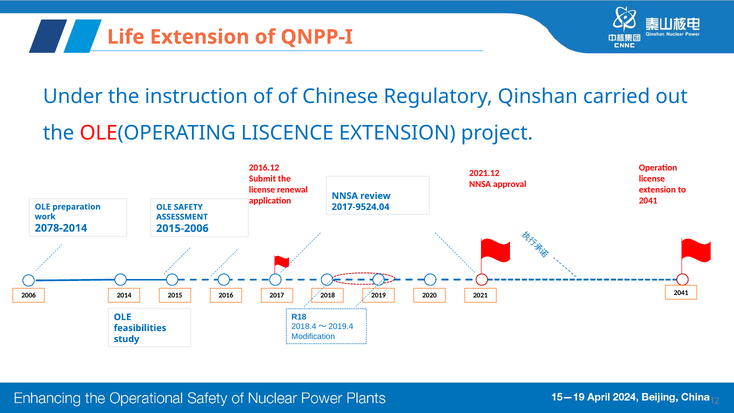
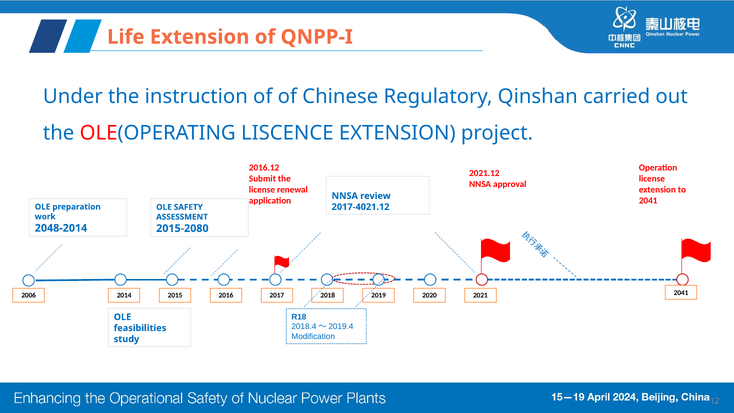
2017-9524.04: 2017-9524.04 -> 2017-4021.12
2078-2014: 2078-2014 -> 2048-2014
2015-2006: 2015-2006 -> 2015-2080
